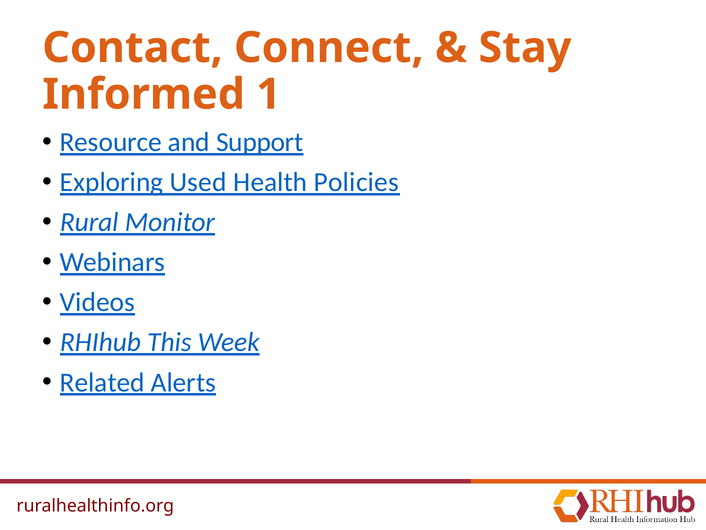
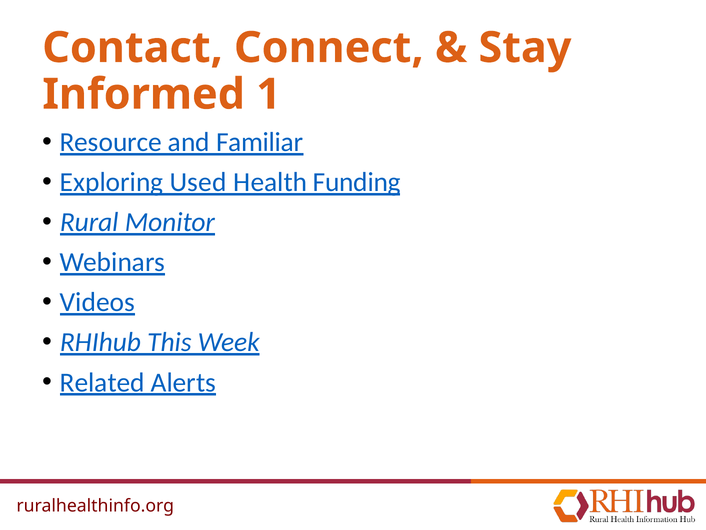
Support: Support -> Familiar
Policies: Policies -> Funding
